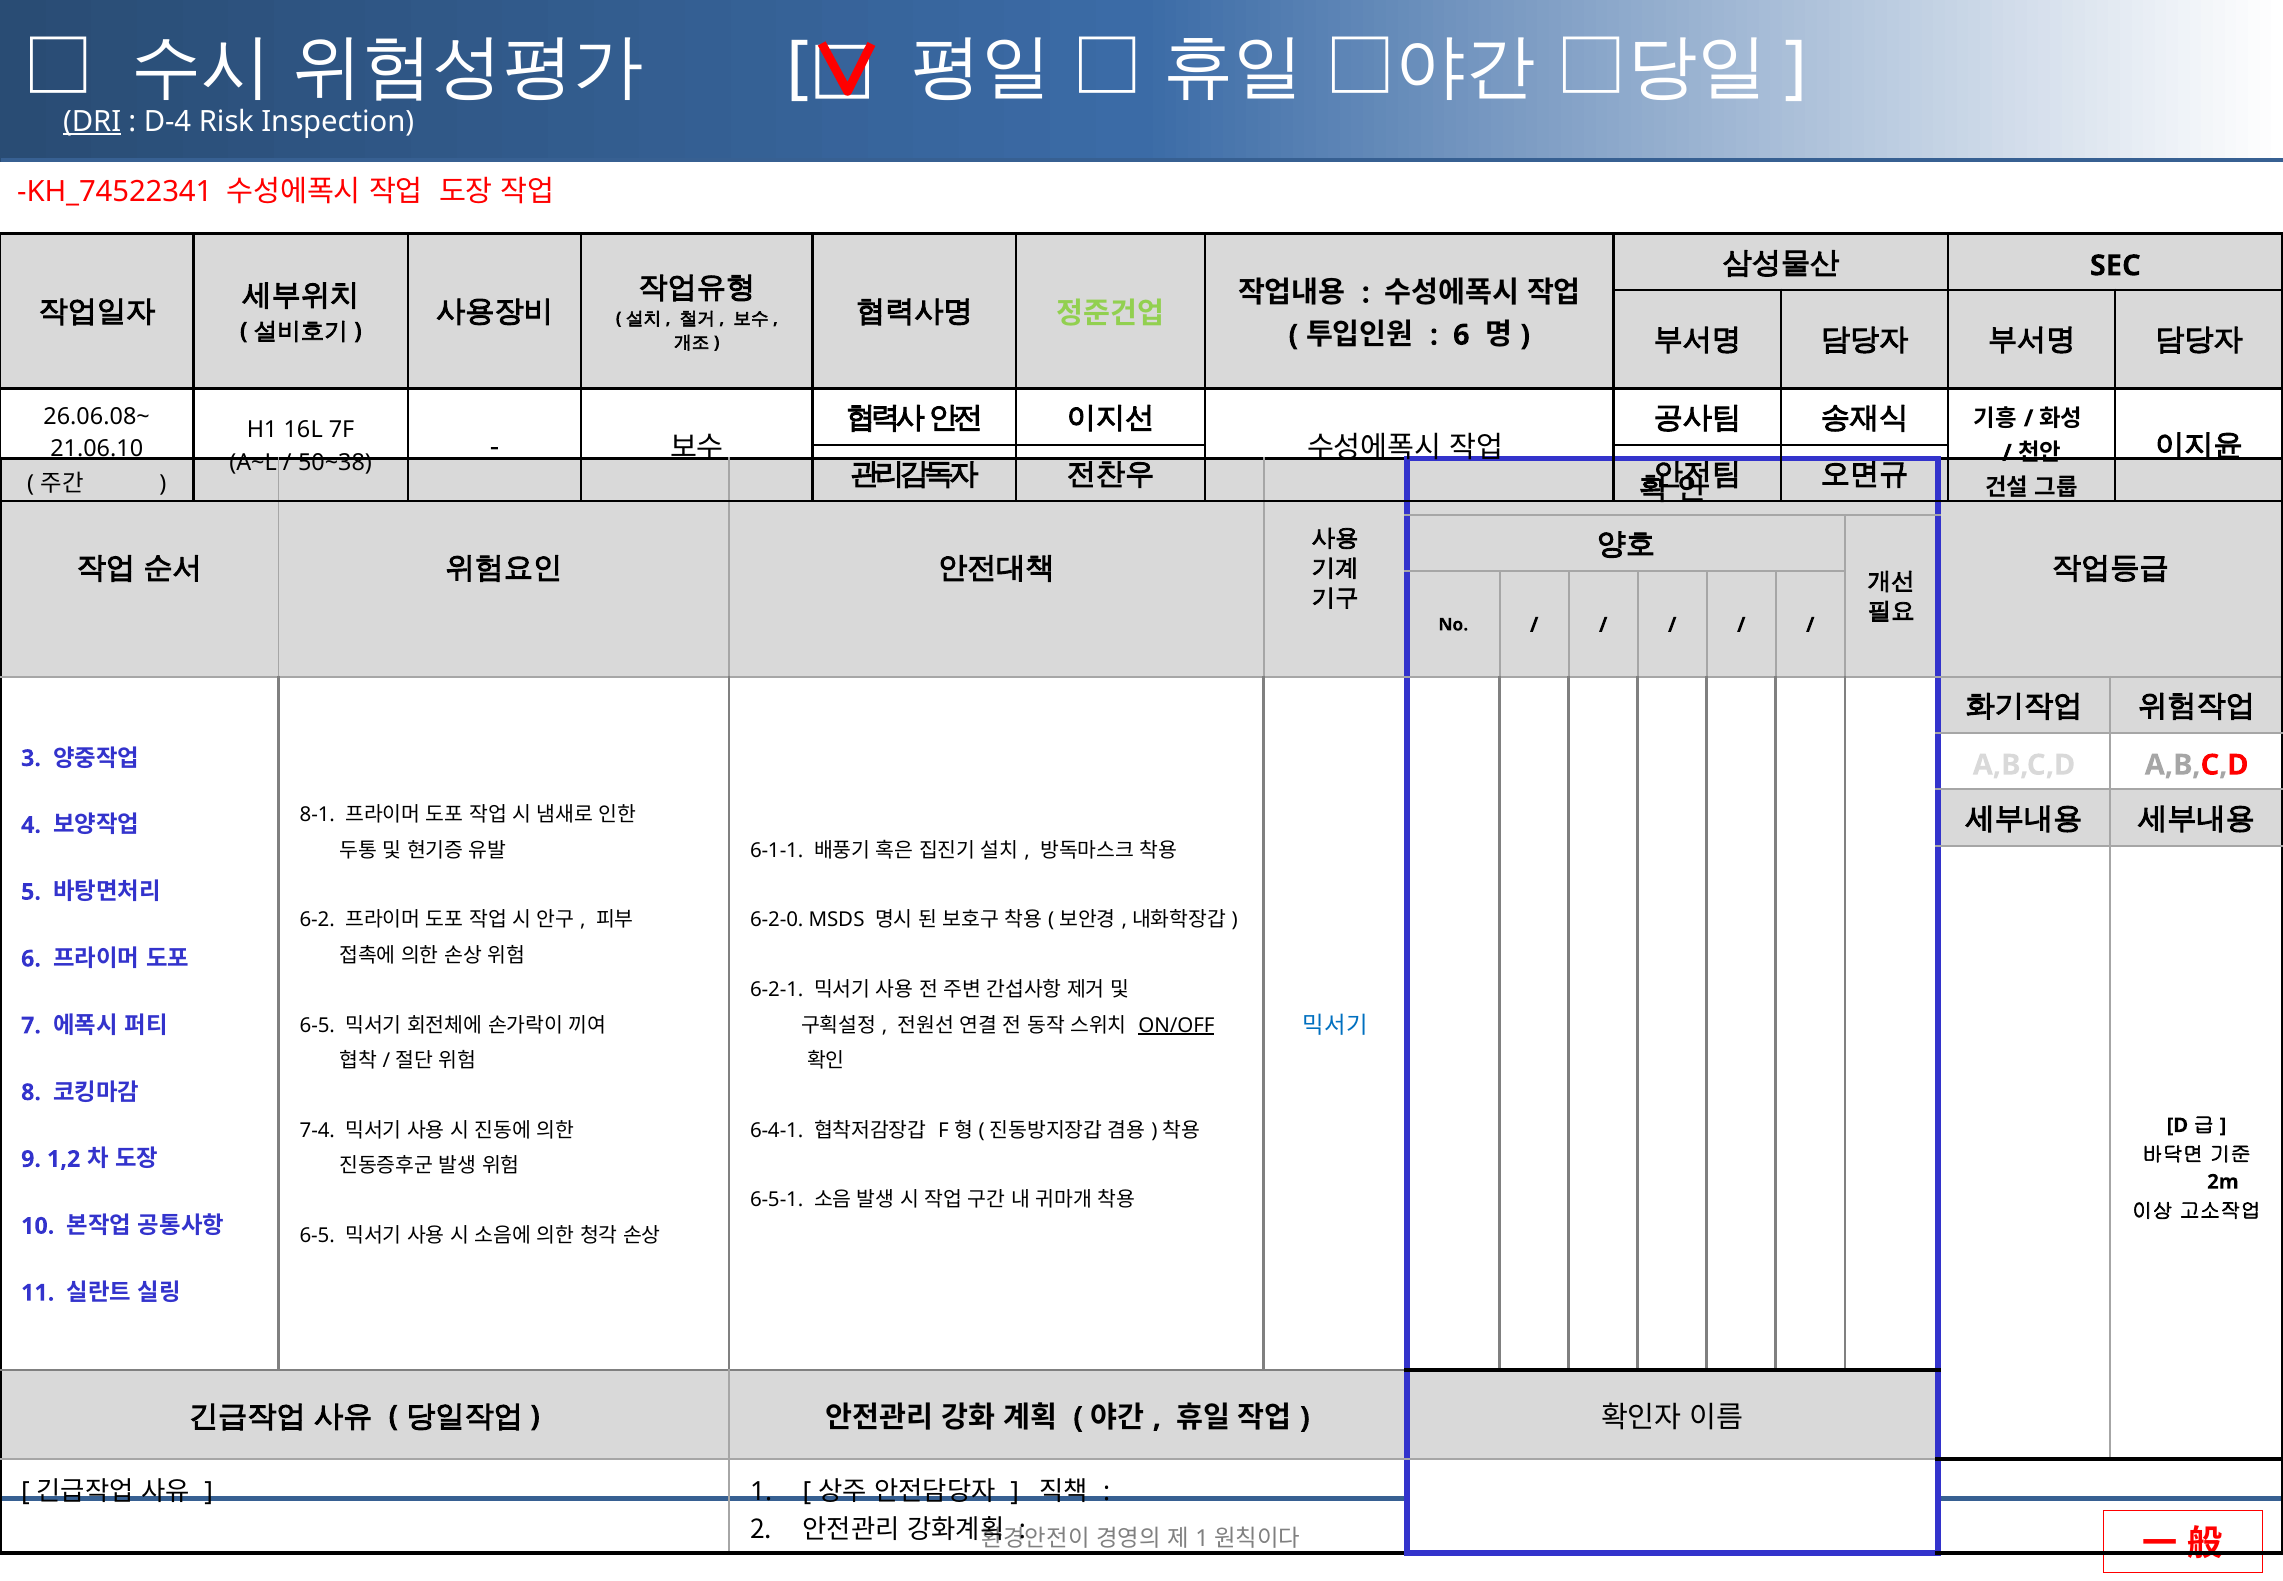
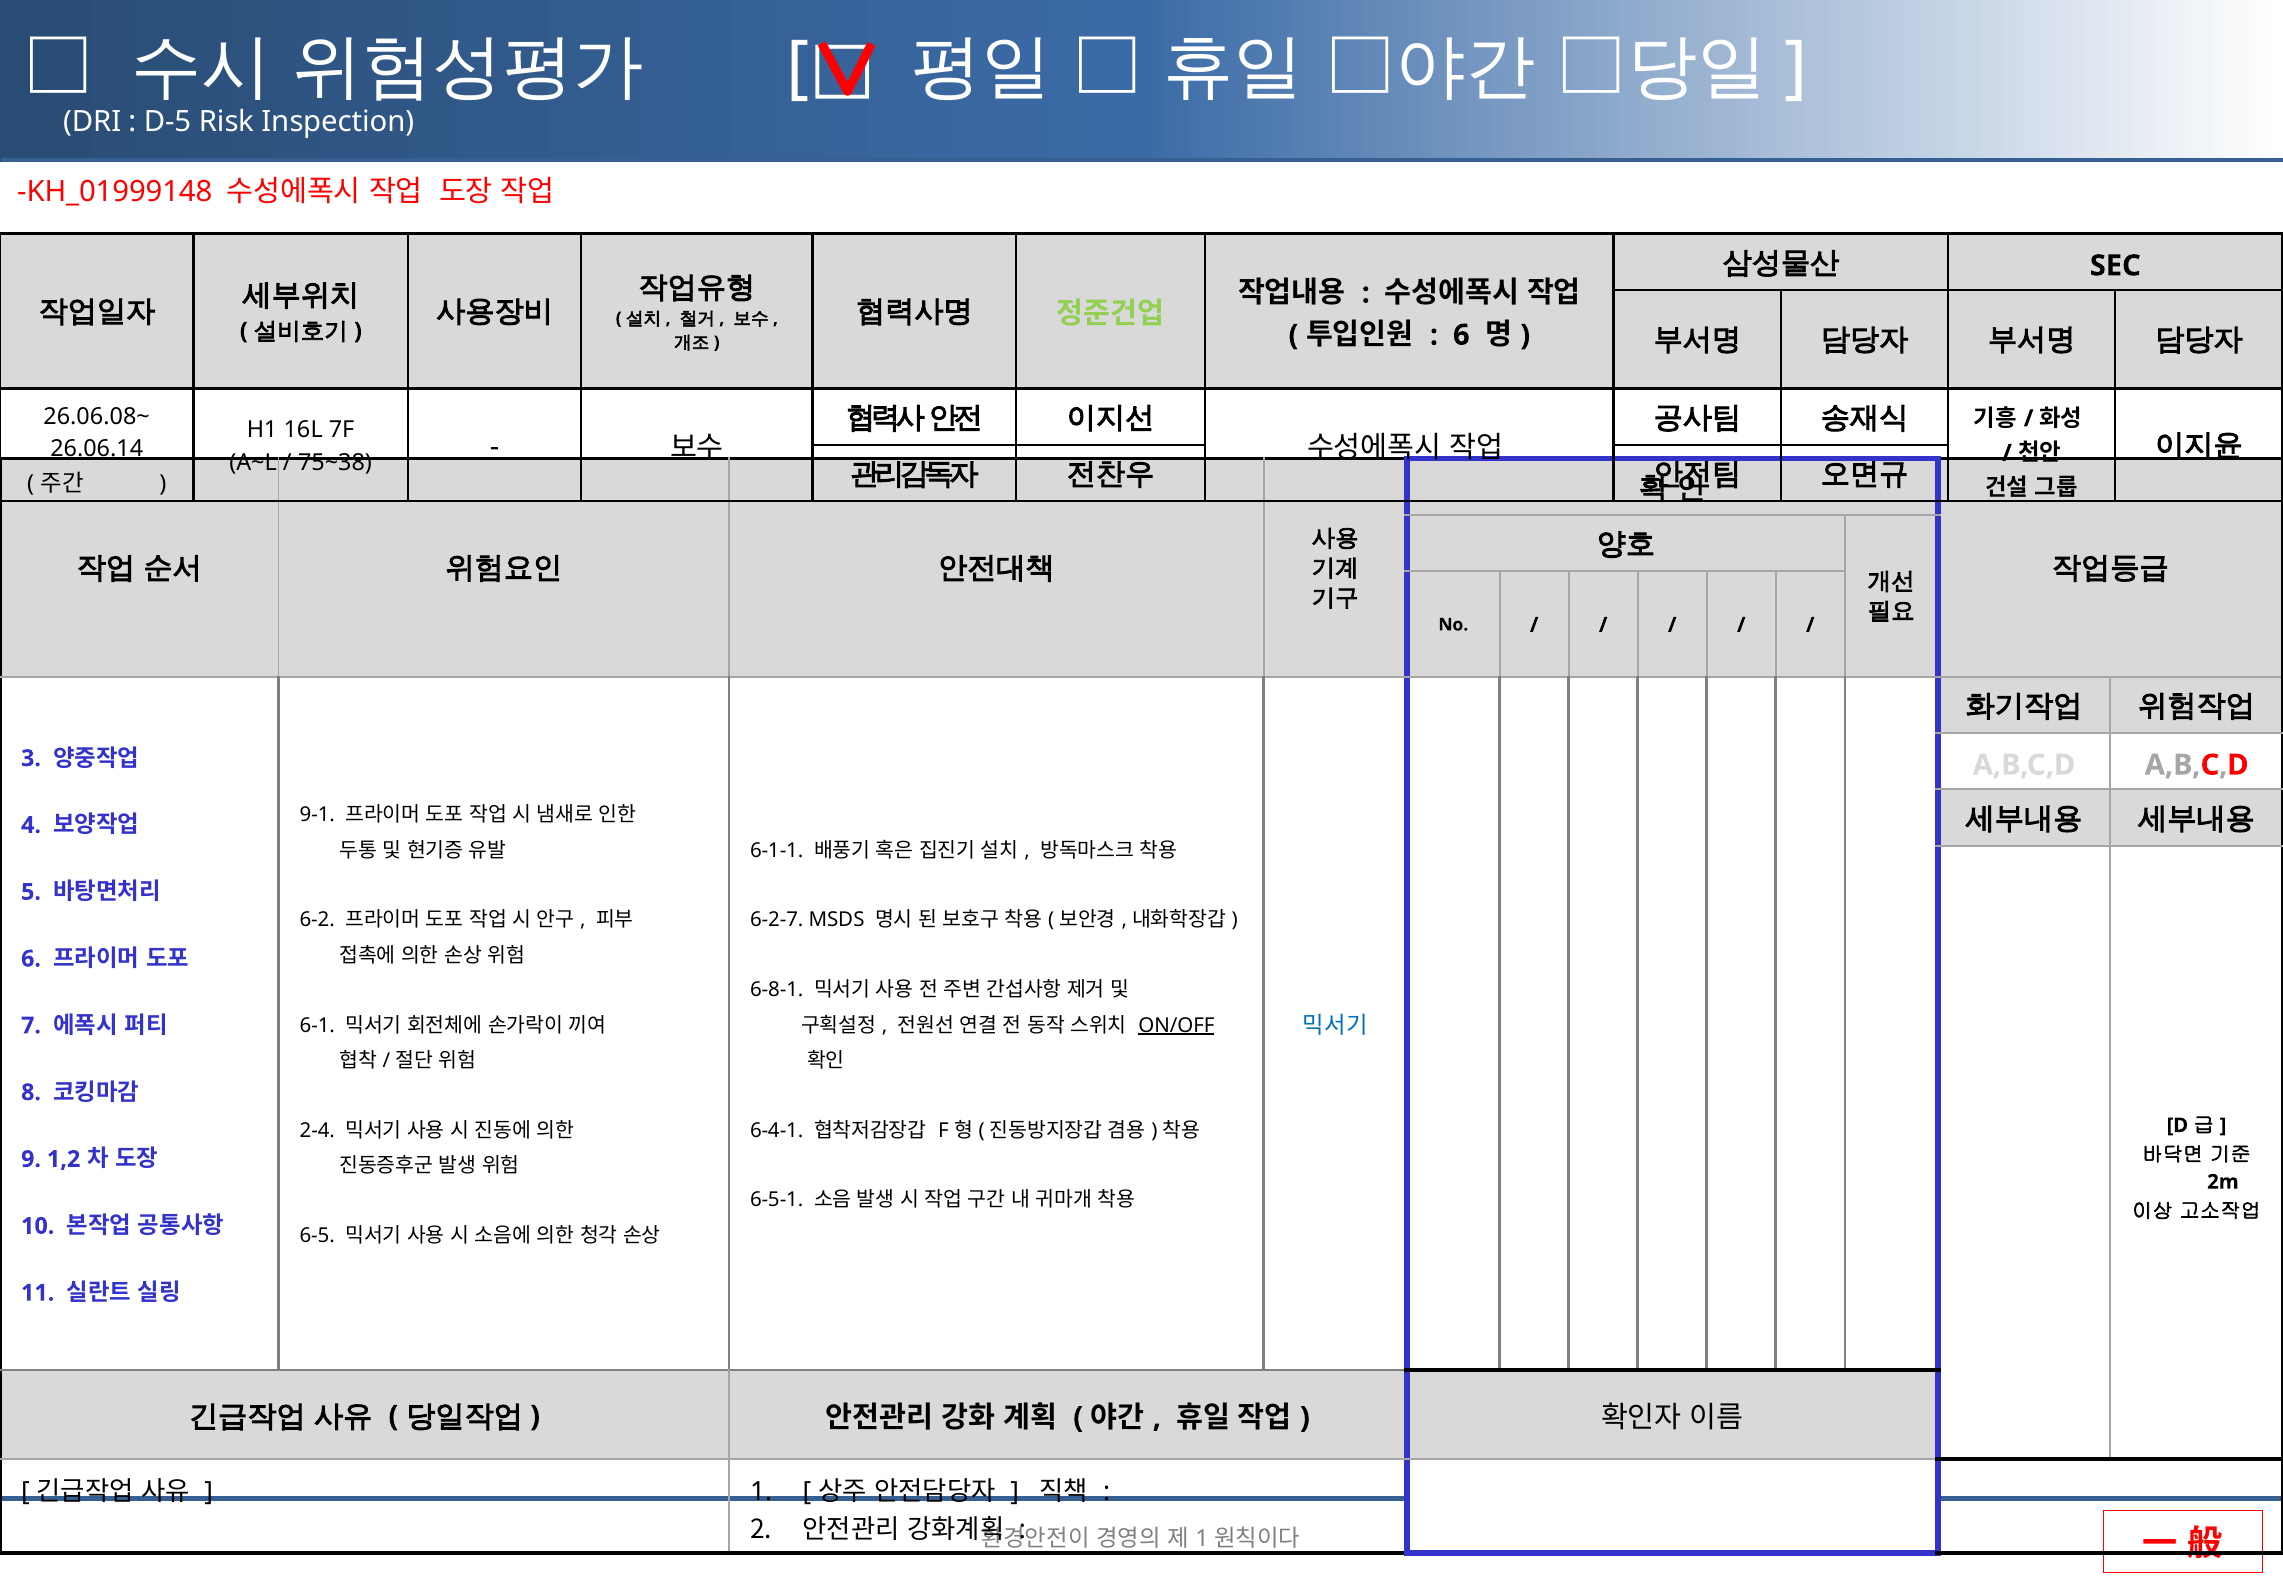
DRI underline: present -> none
D-4: D-4 -> D-5
KH_74522341: KH_74522341 -> KH_01999148
21.06.10: 21.06.10 -> 26.06.14
50~38: 50~38 -> 75~38
8-1: 8-1 -> 9-1
6-2-0: 6-2-0 -> 6-2-7
6-2-1: 6-2-1 -> 6-8-1
6-5 at (317, 1025): 6-5 -> 6-1
7-4: 7-4 -> 2-4
